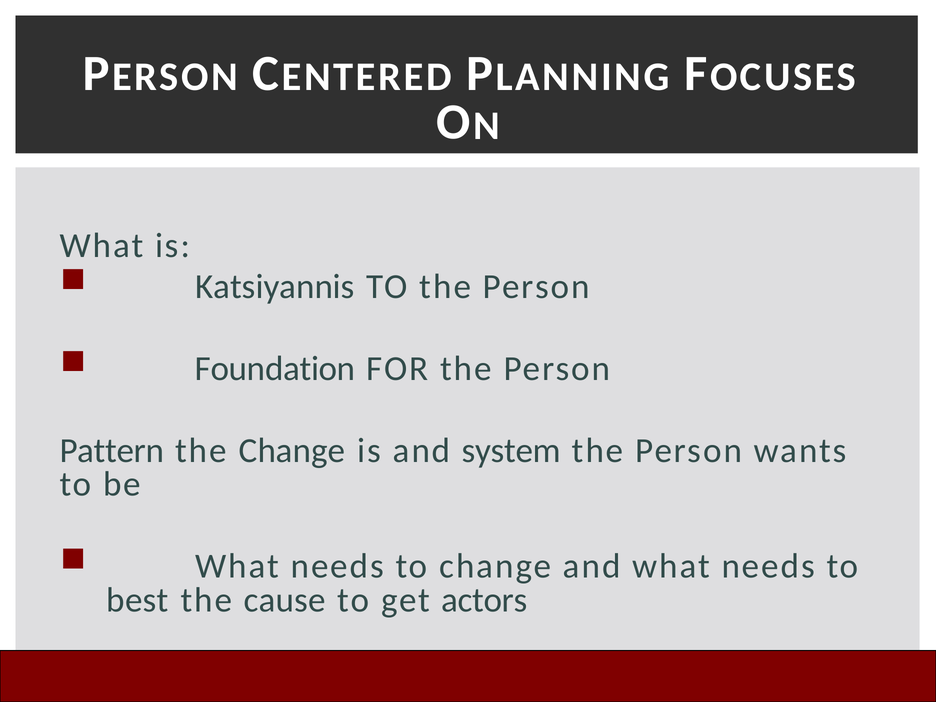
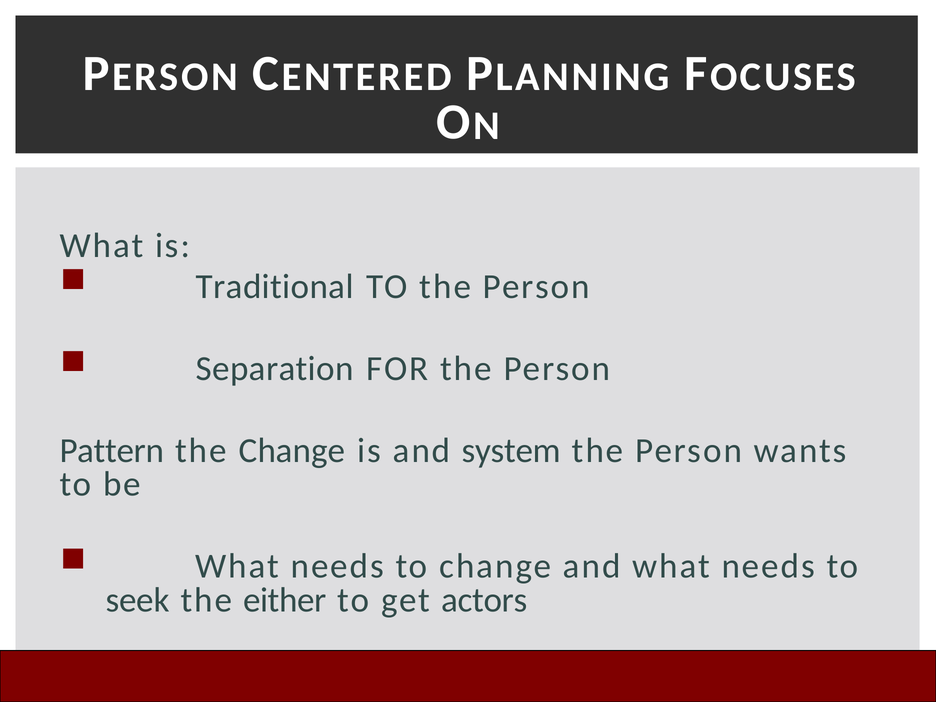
Katsiyannis: Katsiyannis -> Traditional
Foundation: Foundation -> Separation
best: best -> seek
cause: cause -> either
